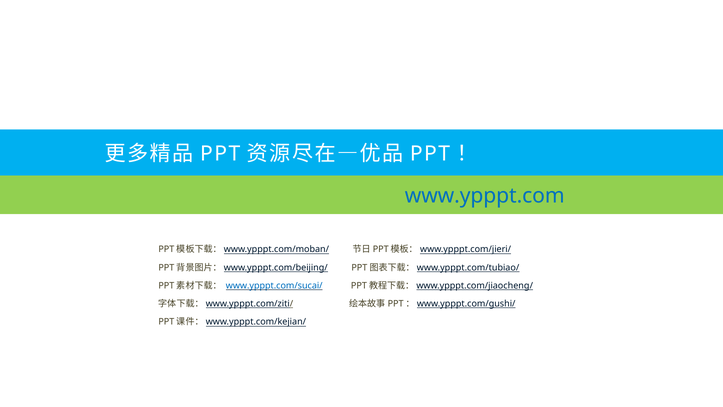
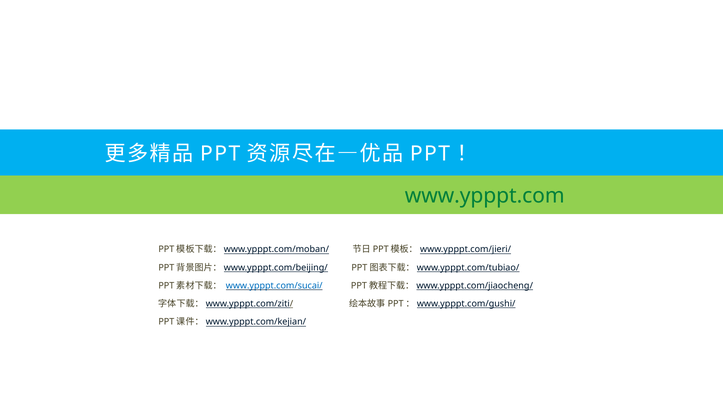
www.ypppt.com colour: blue -> green
